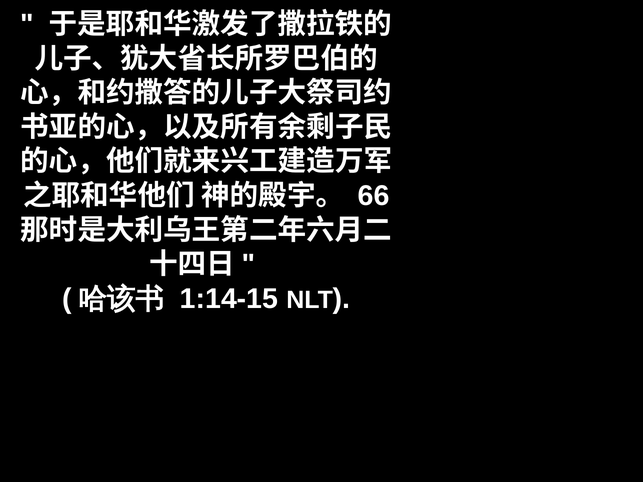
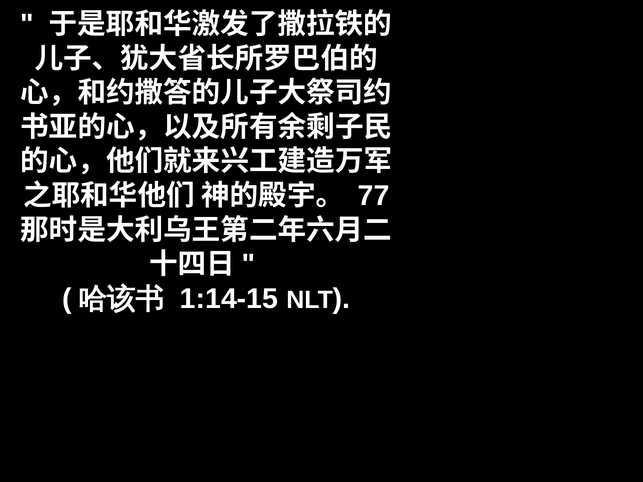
66: 66 -> 77
